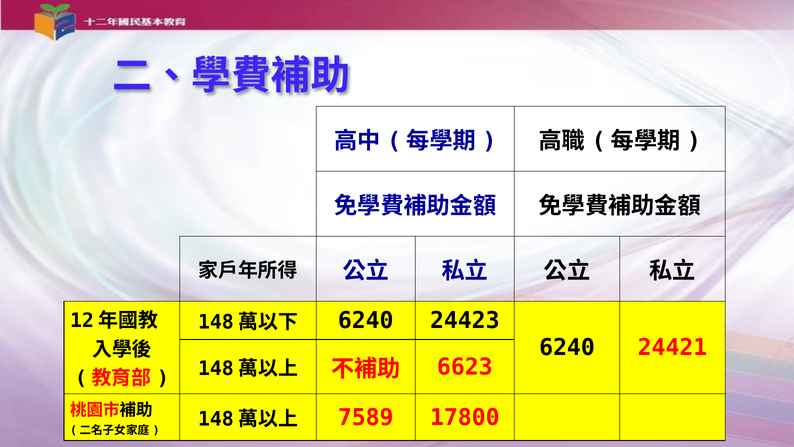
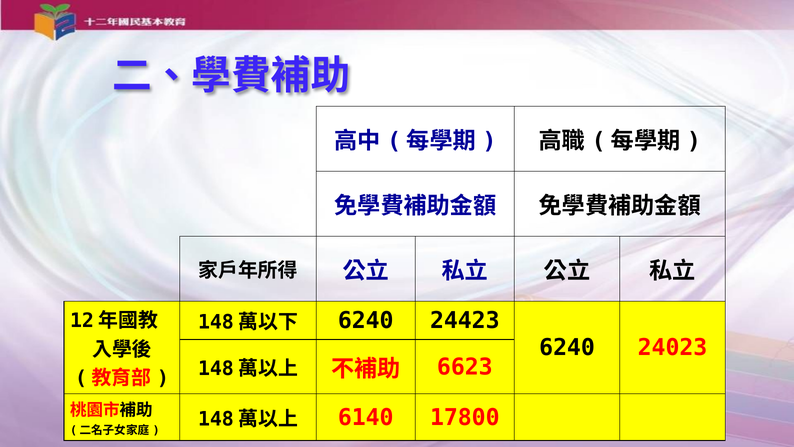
24421: 24421 -> 24023
7589: 7589 -> 6140
